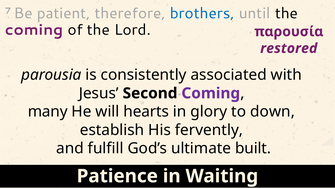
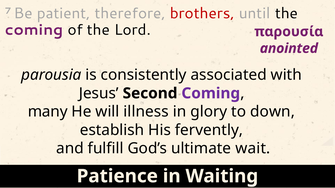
brothers colour: blue -> red
restored: restored -> anointed
hearts: hearts -> illness
built: built -> wait
